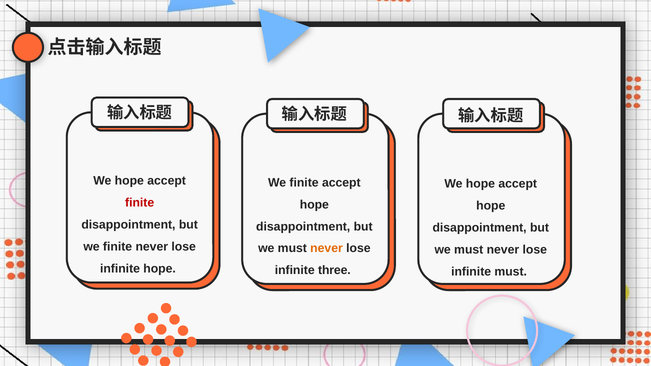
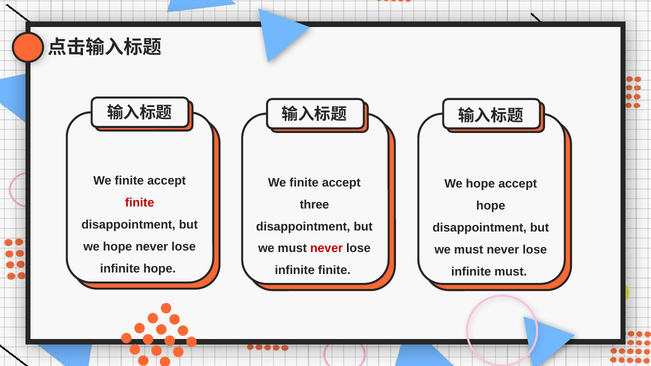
hope at (129, 181): hope -> finite
hope at (314, 205): hope -> three
finite at (118, 247): finite -> hope
never at (327, 249) colour: orange -> red
infinite three: three -> finite
